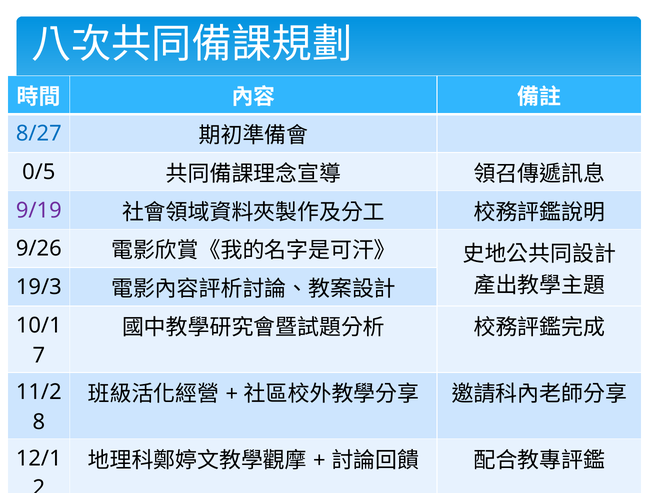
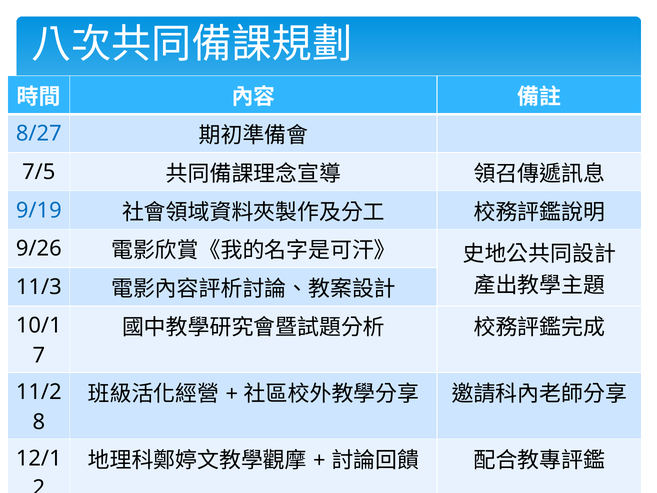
0/5: 0/5 -> 7/5
9/19 colour: purple -> blue
19/3: 19/3 -> 11/3
